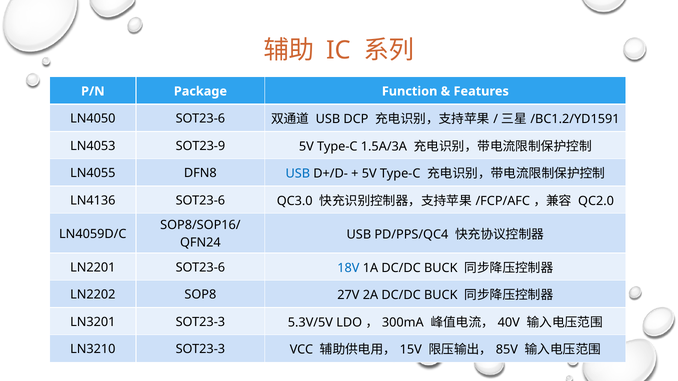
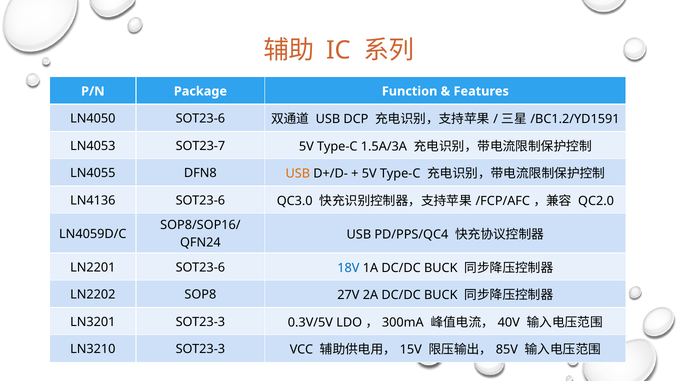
SOT23-9: SOT23-9 -> SOT23-7
USB at (298, 174) colour: blue -> orange
5.3V/5V: 5.3V/5V -> 0.3V/5V
